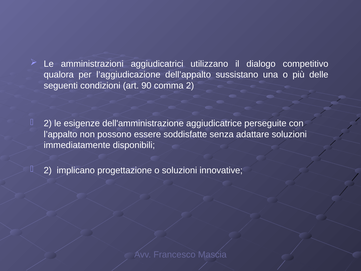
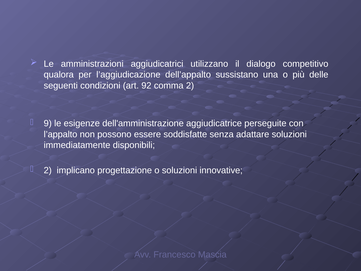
90: 90 -> 92
2 at (48, 123): 2 -> 9
